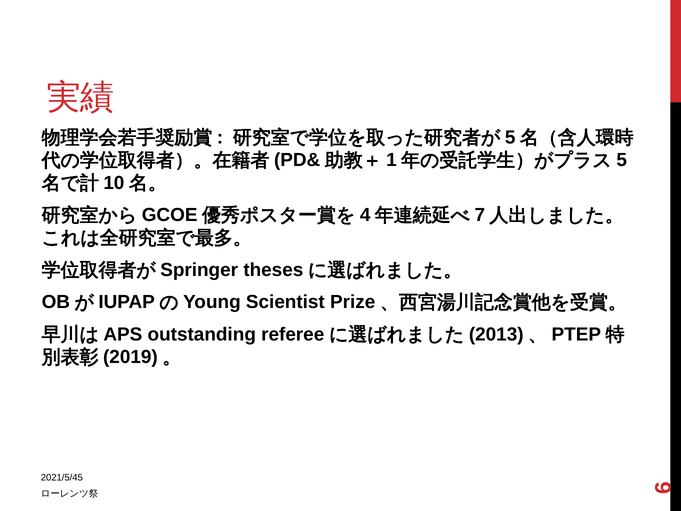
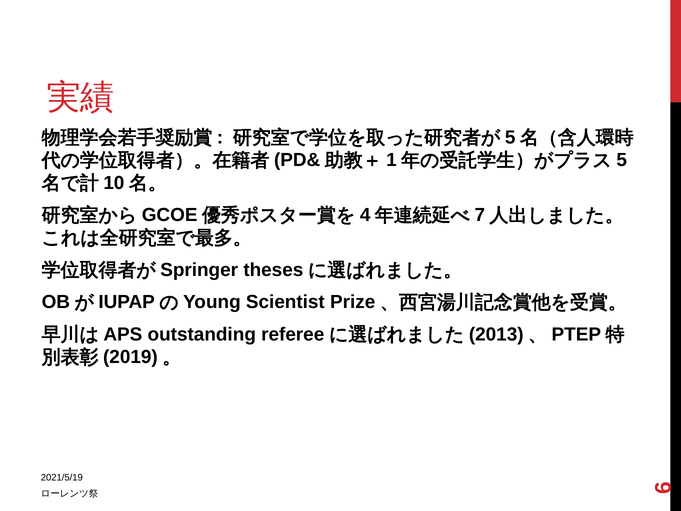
2021/5/45: 2021/5/45 -> 2021/5/19
